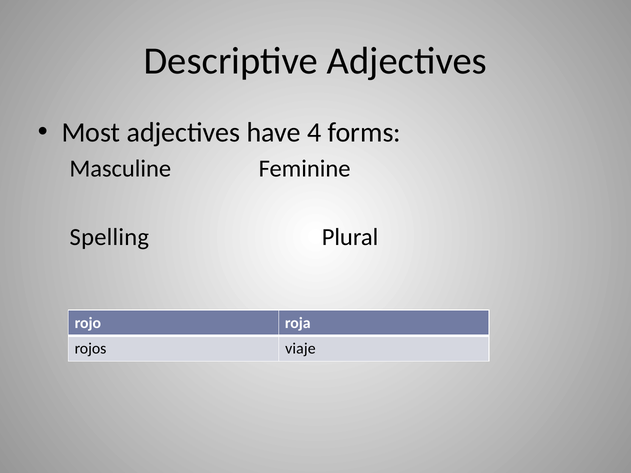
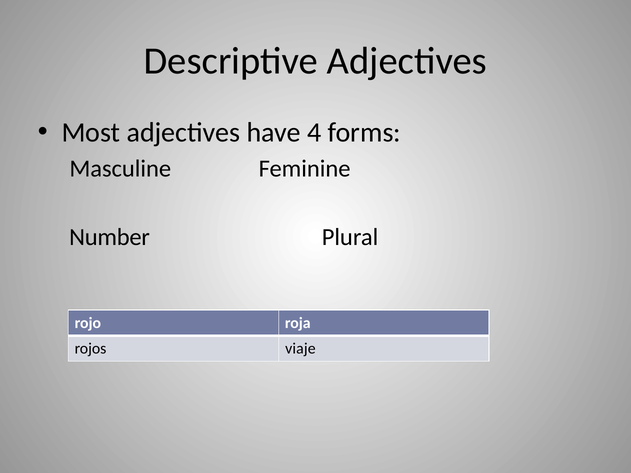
Spelling: Spelling -> Number
